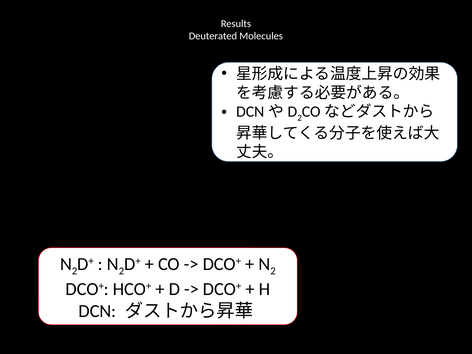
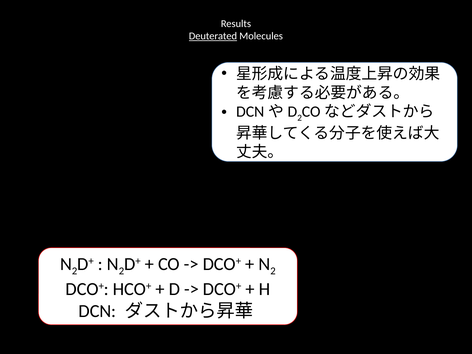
Deuterated underline: none -> present
